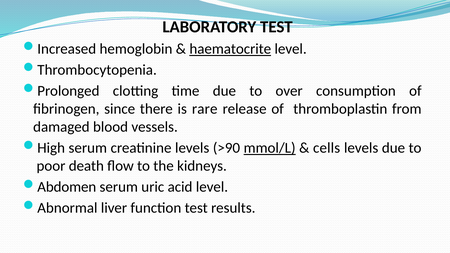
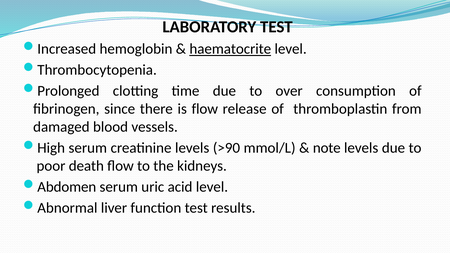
is rare: rare -> flow
mmol/L underline: present -> none
cells: cells -> note
